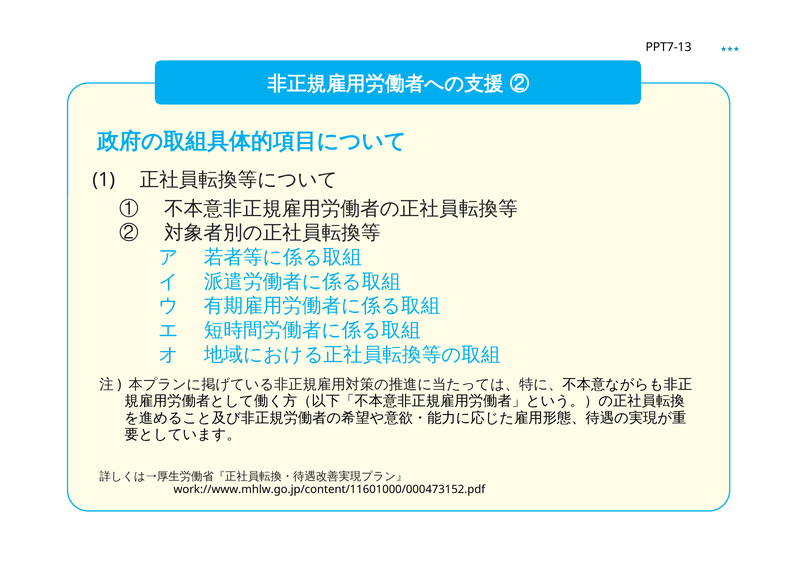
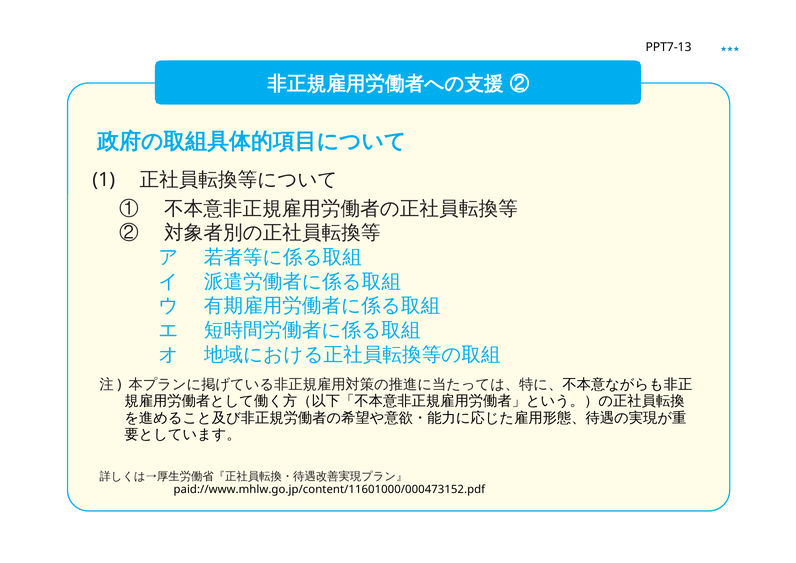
work://www.mhlw.go.jp/content/11601000/000473152.pdf: work://www.mhlw.go.jp/content/11601000/000473152.pdf -> paid://www.mhlw.go.jp/content/11601000/000473152.pdf
